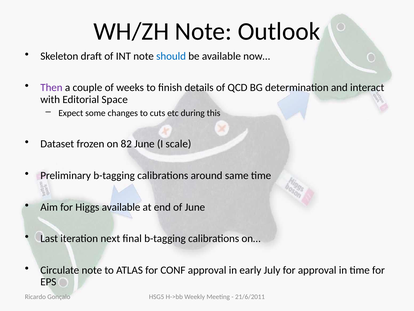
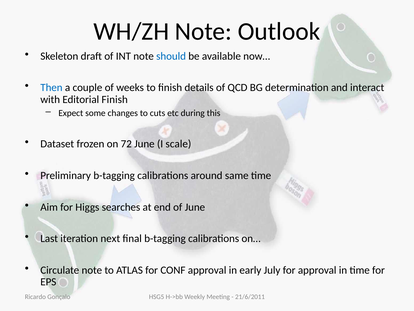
Then colour: purple -> blue
Editorial Space: Space -> Finish
82: 82 -> 72
Higgs available: available -> searches
